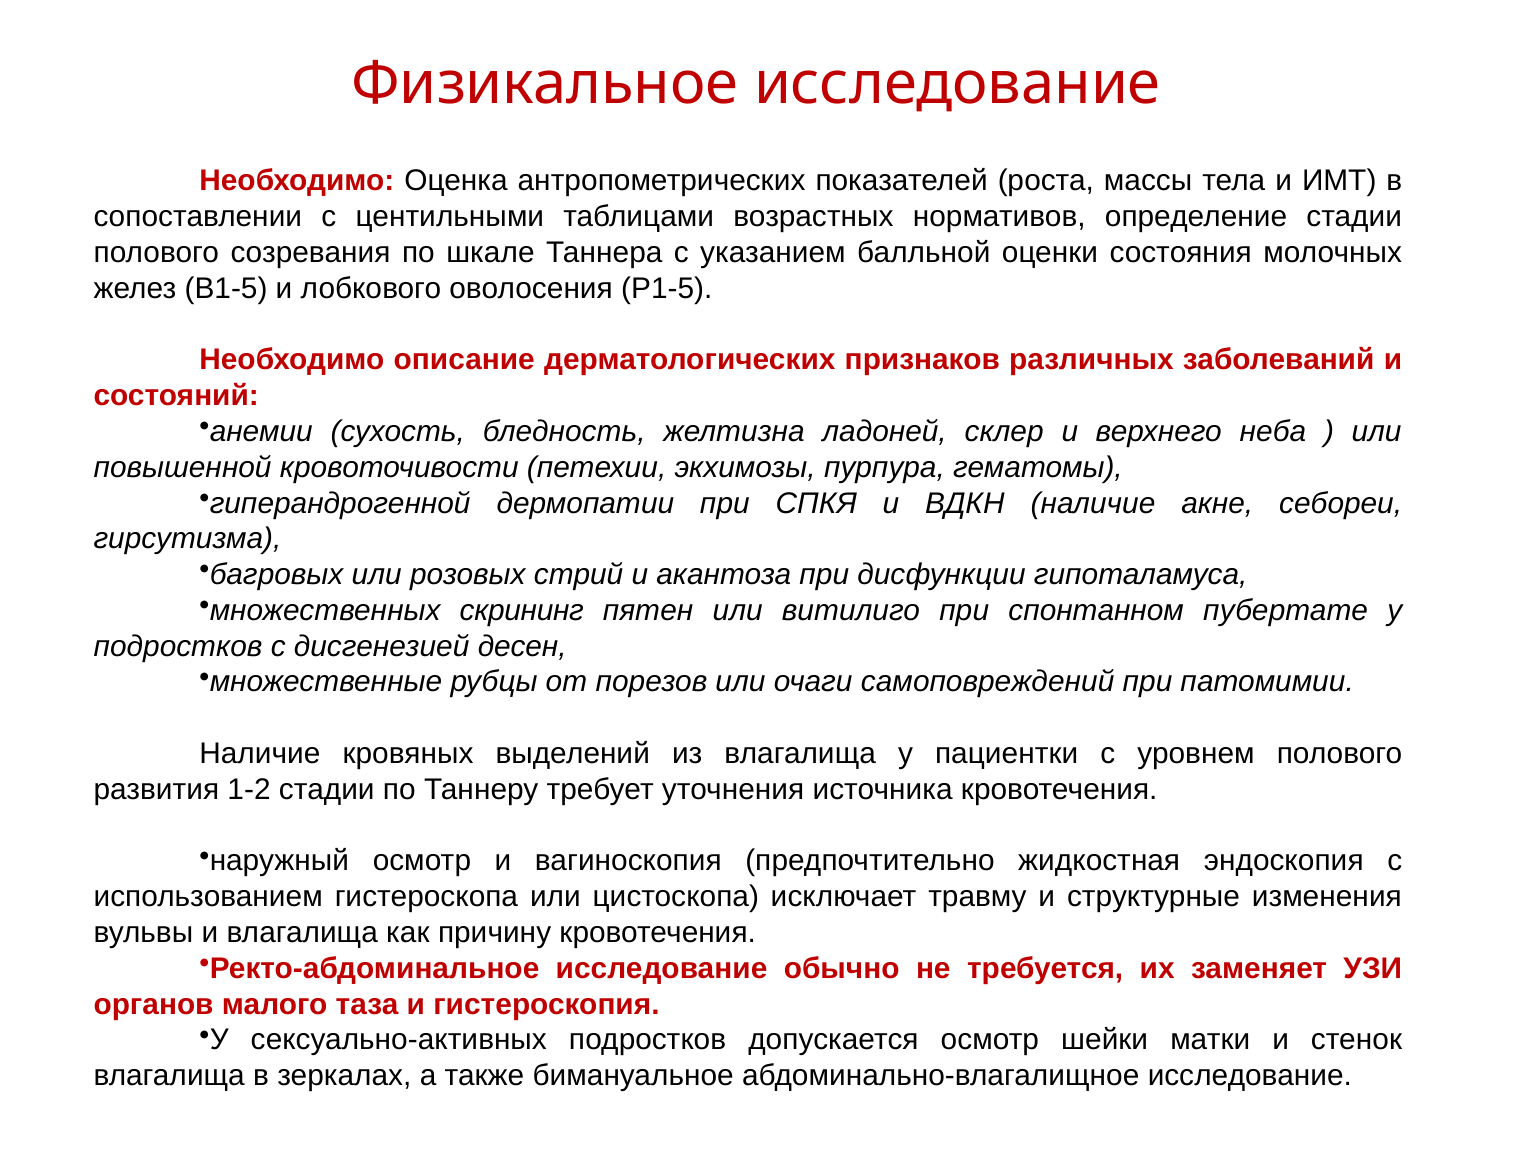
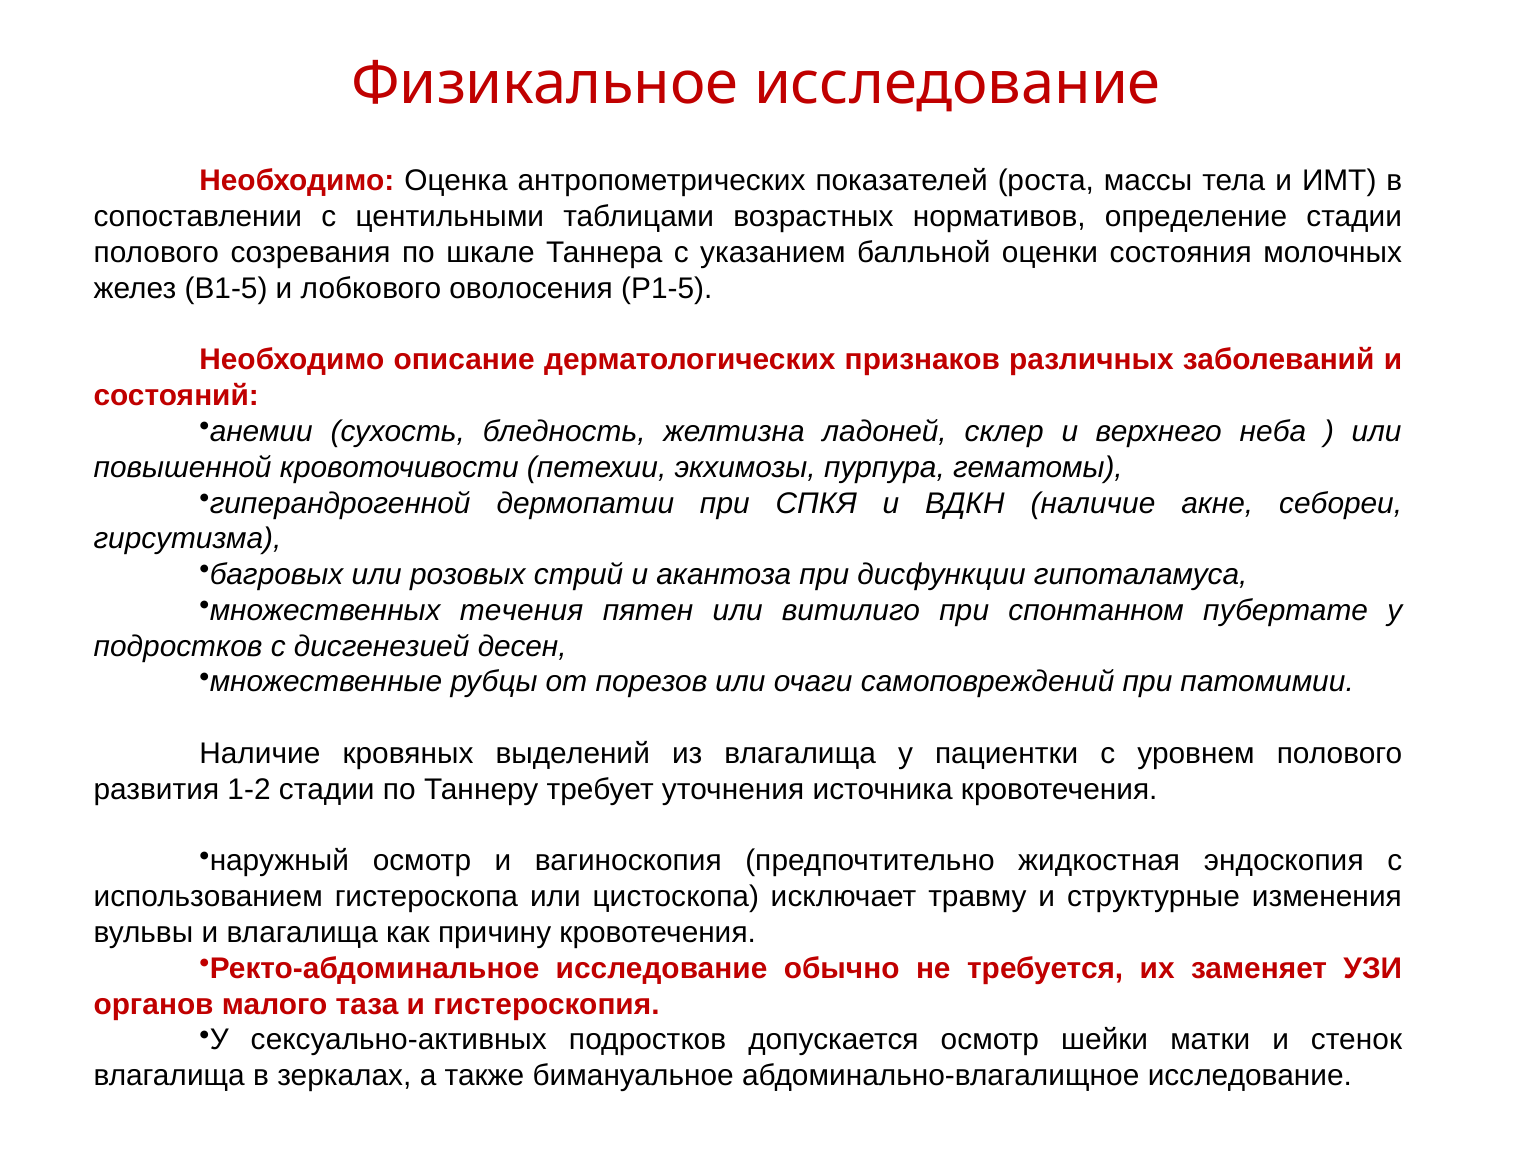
скрининг: скрининг -> течения
